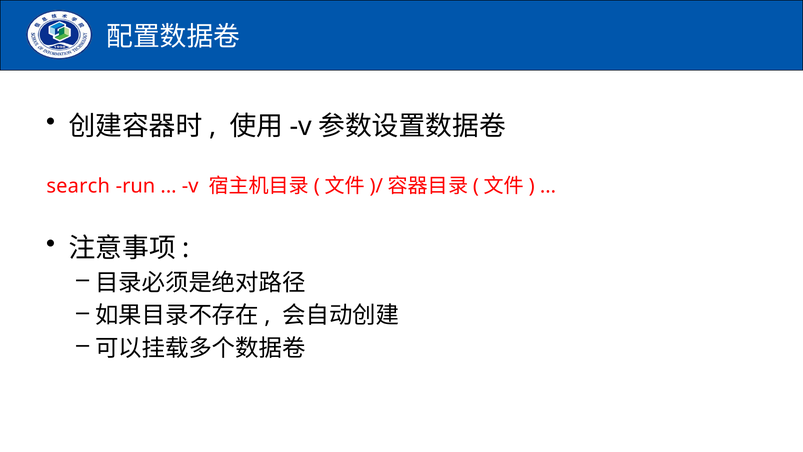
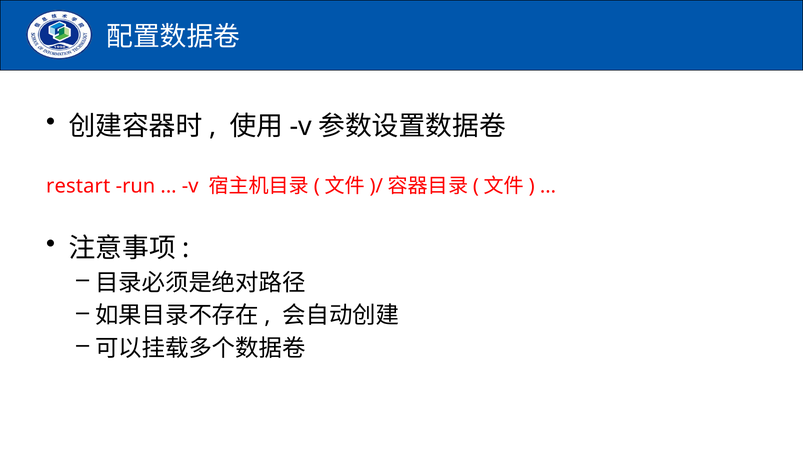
search: search -> restart
